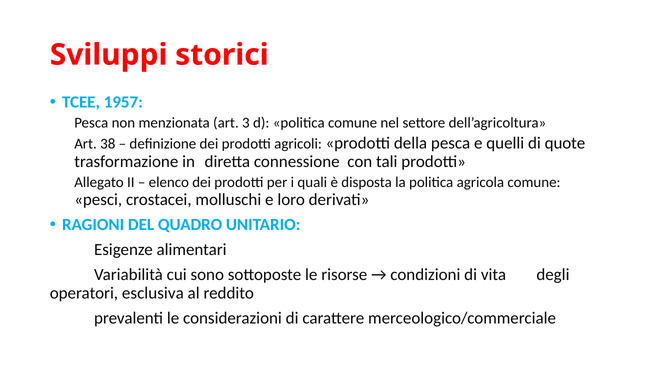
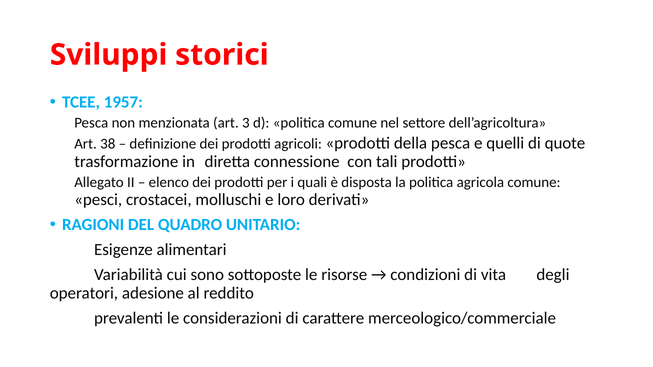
esclusiva: esclusiva -> adesione
